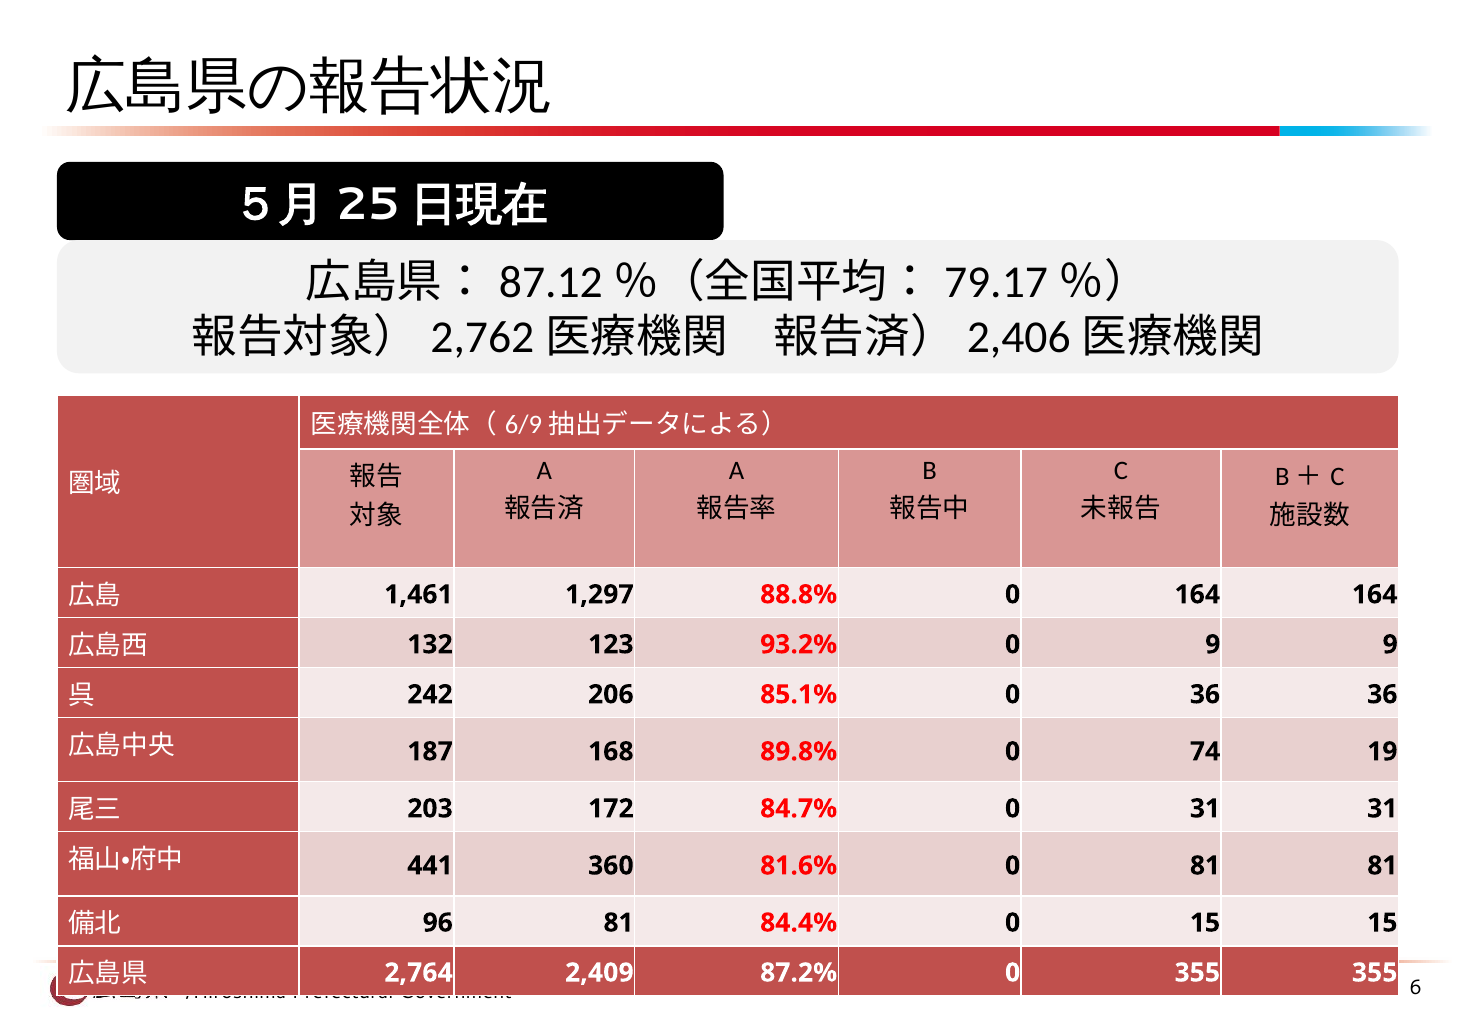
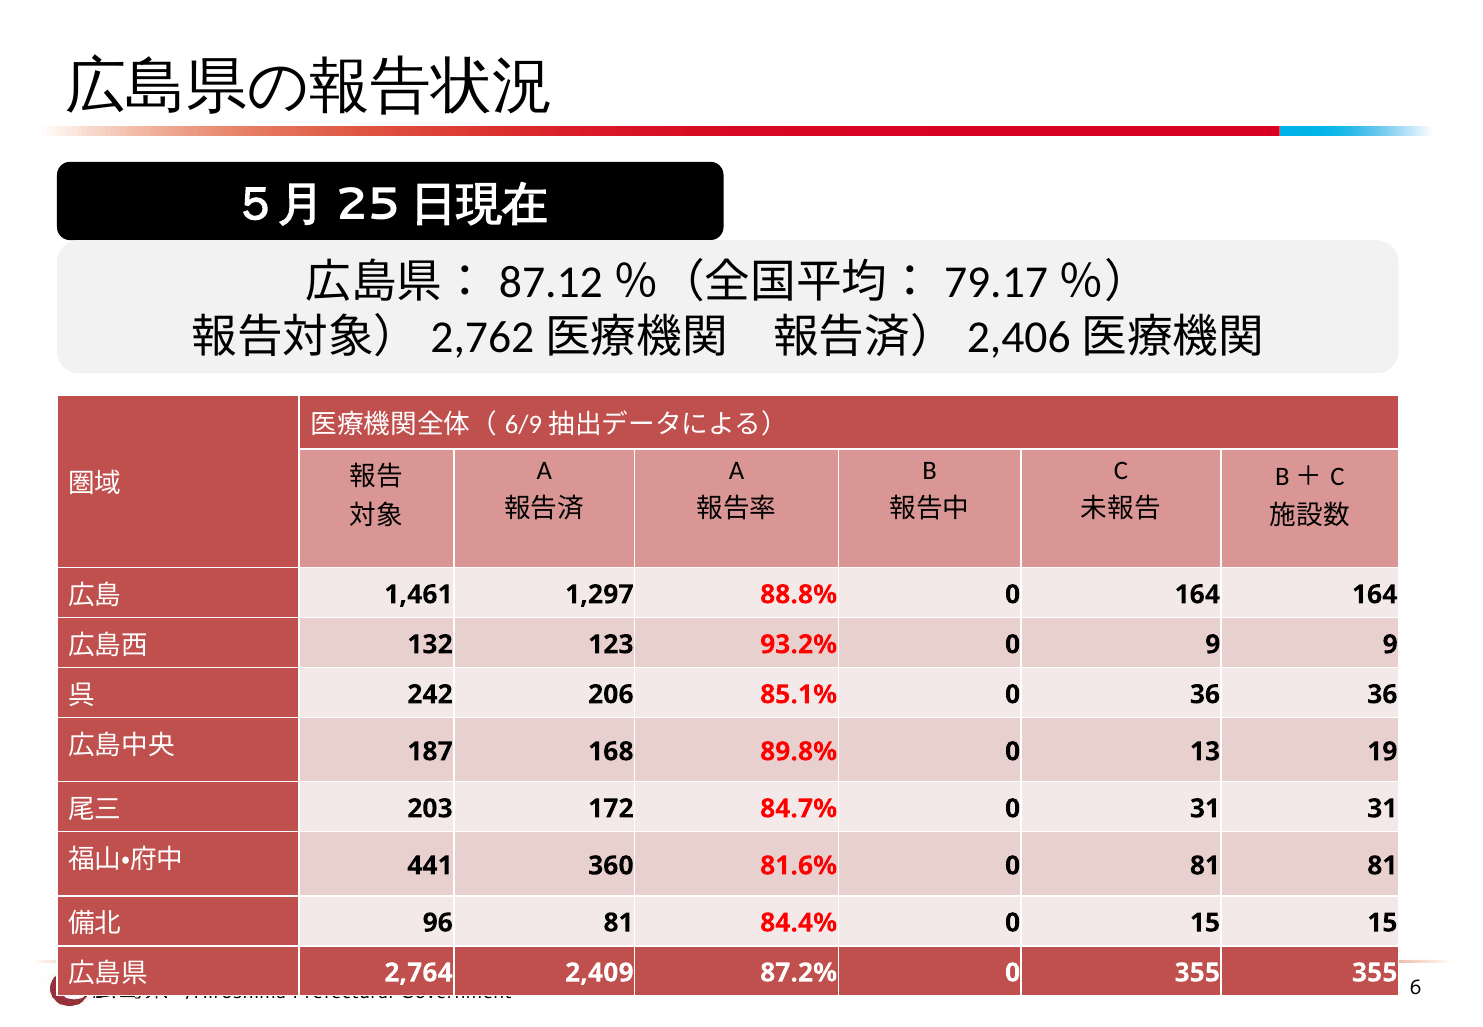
74: 74 -> 13
